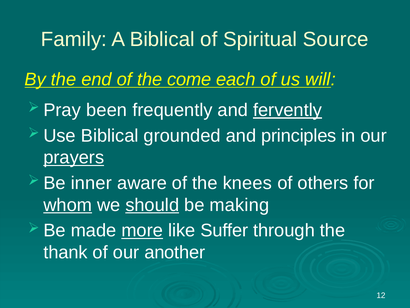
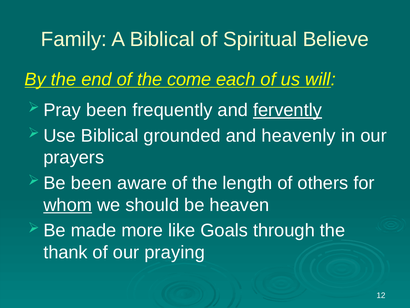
Source: Source -> Believe
principles: principles -> heavenly
prayers underline: present -> none
Be inner: inner -> been
knees: knees -> length
should underline: present -> none
making: making -> heaven
more underline: present -> none
Suffer: Suffer -> Goals
another: another -> praying
